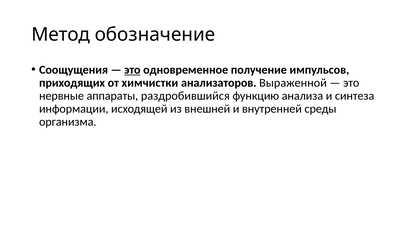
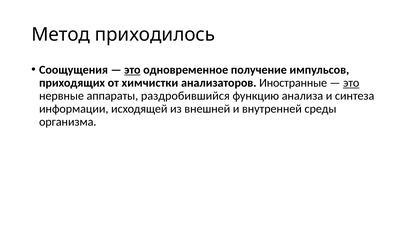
обозначение: обозначение -> приходилось
Выраженной: Выраженной -> Иностранные
это at (351, 83) underline: none -> present
